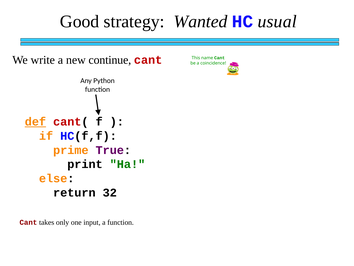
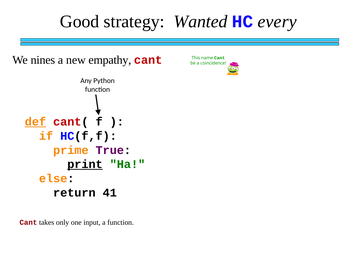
usual: usual -> every
write: write -> nines
continue: continue -> empathy
print underline: none -> present
32: 32 -> 41
